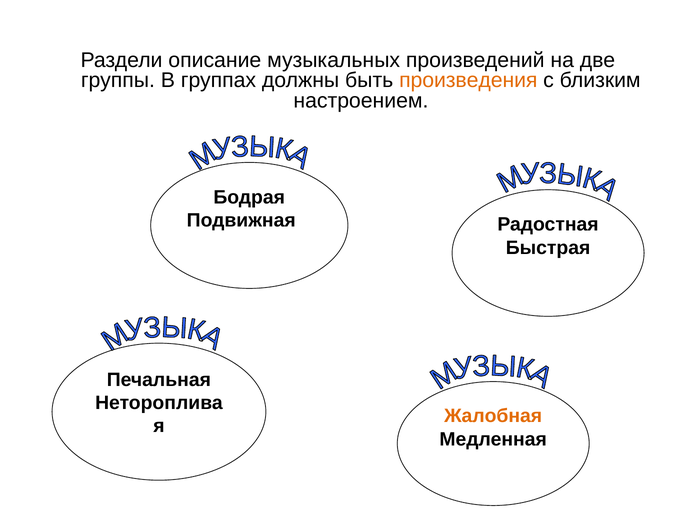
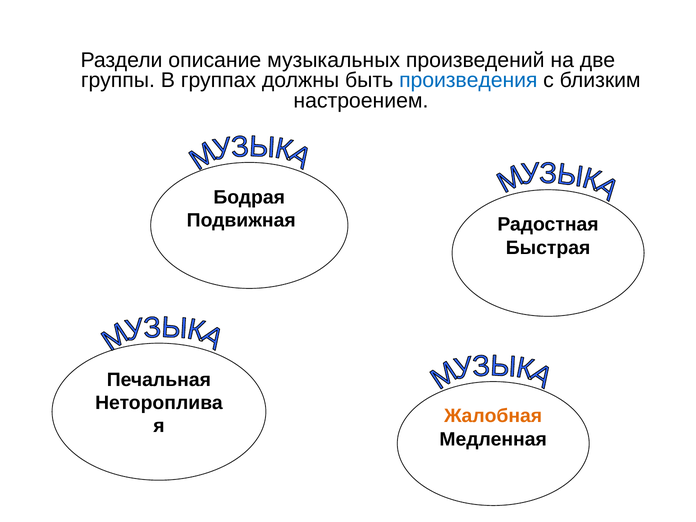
произведения colour: orange -> blue
